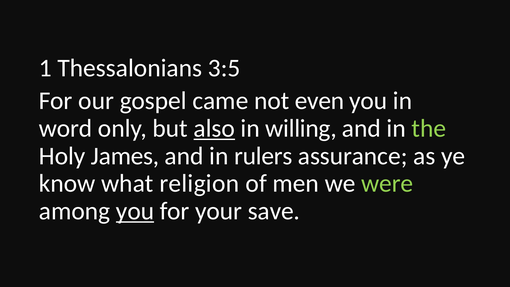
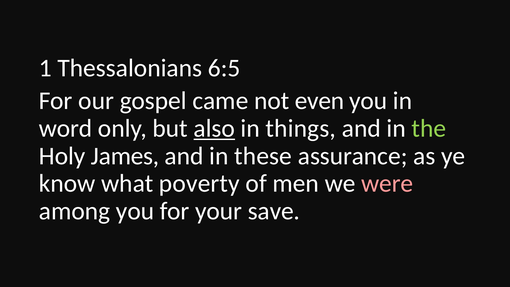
3:5: 3:5 -> 6:5
willing: willing -> things
rulers: rulers -> these
religion: religion -> poverty
were colour: light green -> pink
you at (135, 211) underline: present -> none
